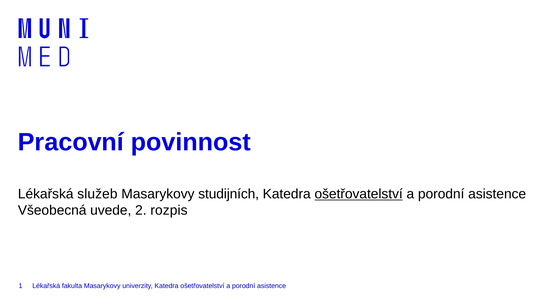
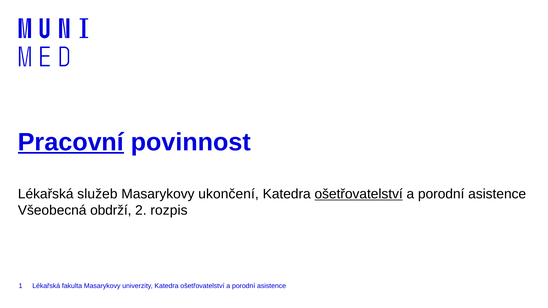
Pracovní underline: none -> present
studijních: studijních -> ukončení
uvede: uvede -> obdrží
